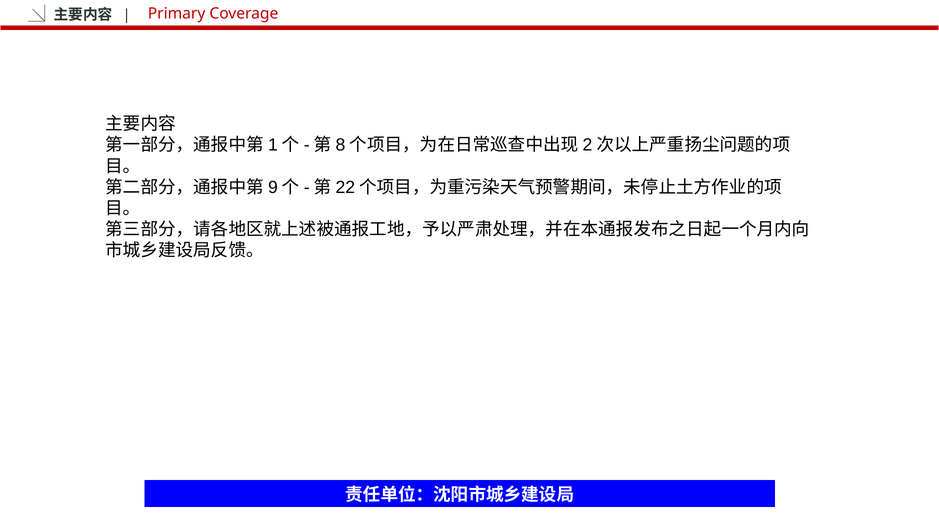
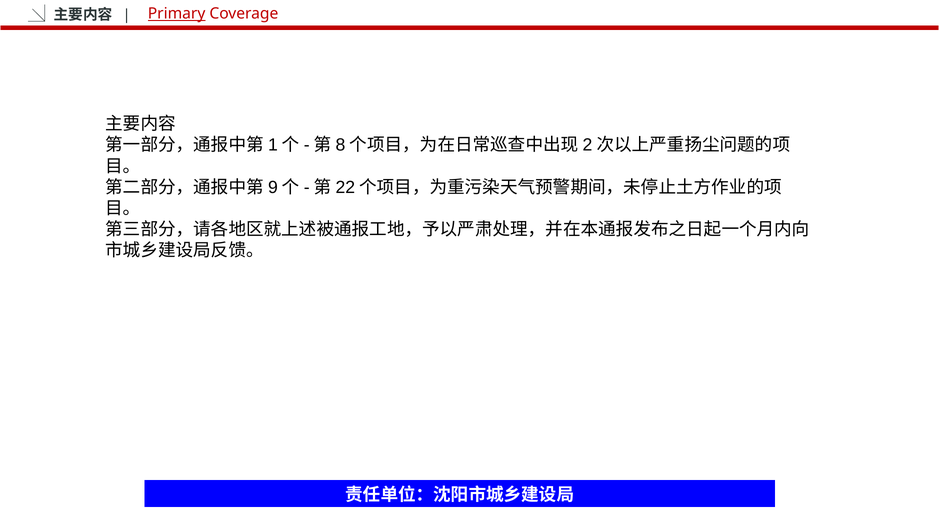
Primary underline: none -> present
